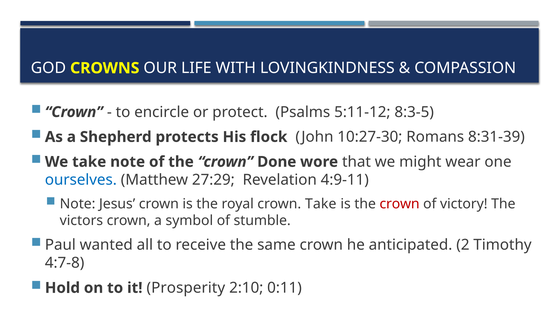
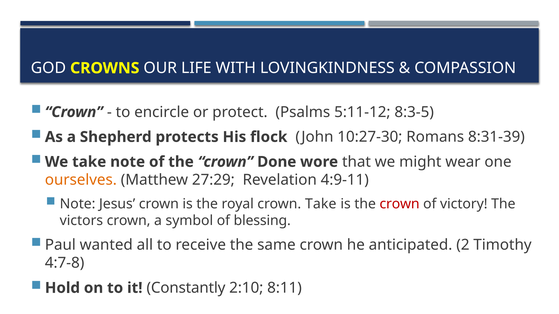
ourselves colour: blue -> orange
stumble: stumble -> blessing
Prosperity: Prosperity -> Constantly
0:11: 0:11 -> 8:11
